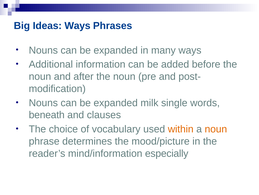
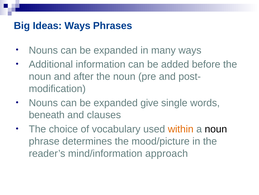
milk: milk -> give
noun at (216, 129) colour: orange -> black
especially: especially -> approach
